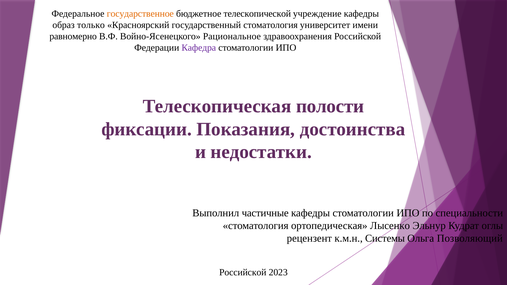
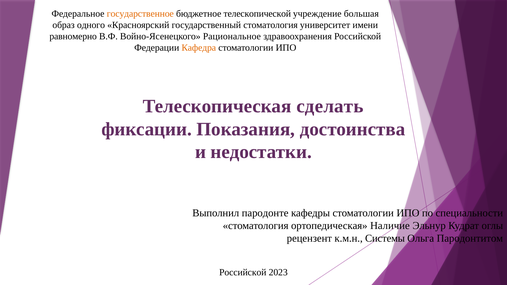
учреждение кафедры: кафедры -> большая
только: только -> одного
Кафедра colour: purple -> orange
полости: полости -> сделать
частичные: частичные -> пародонте
Лысенко: Лысенко -> Наличие
Позволяющий: Позволяющий -> Пародонтитом
